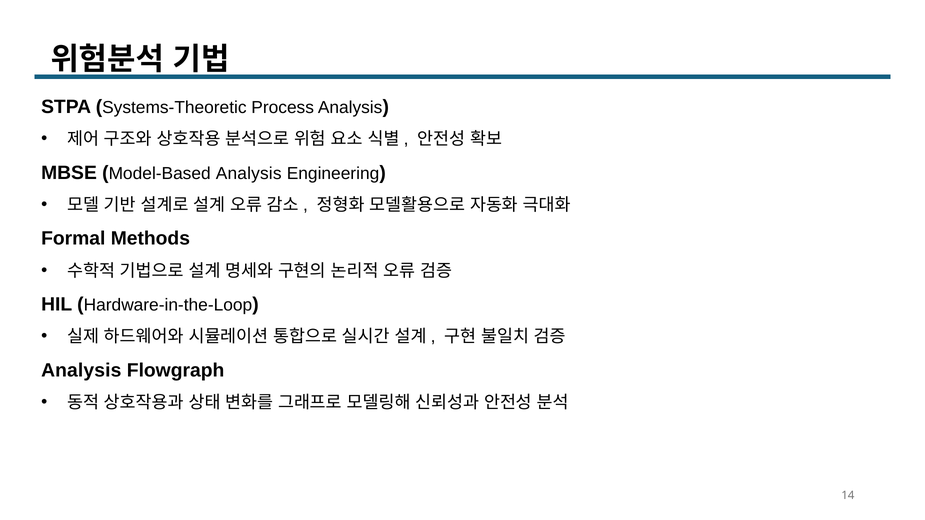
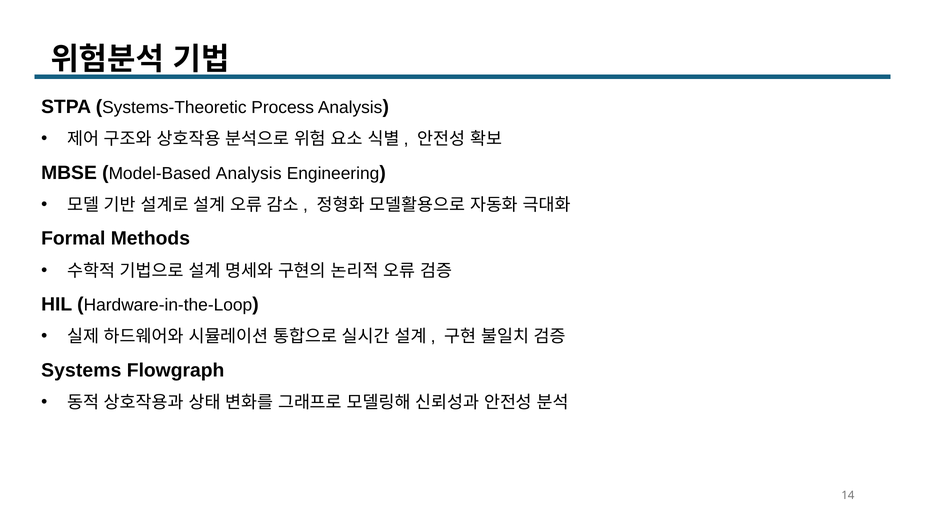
Analysis at (81, 371): Analysis -> Systems
